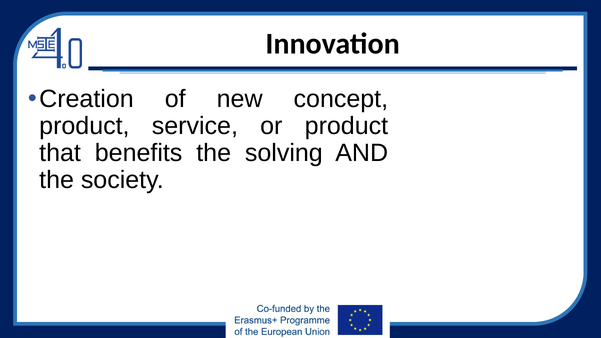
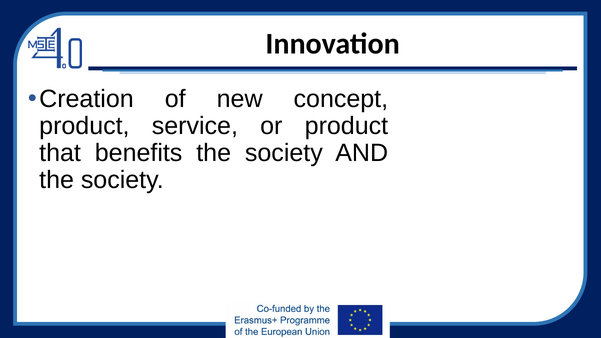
benefits the solving: solving -> society
